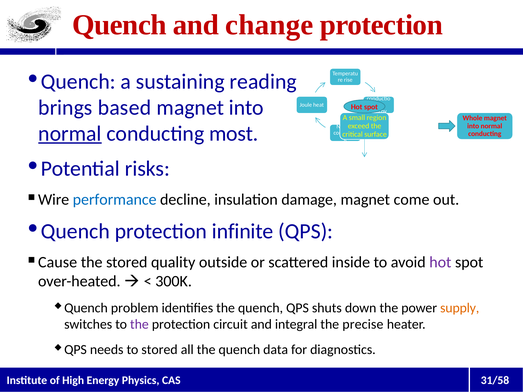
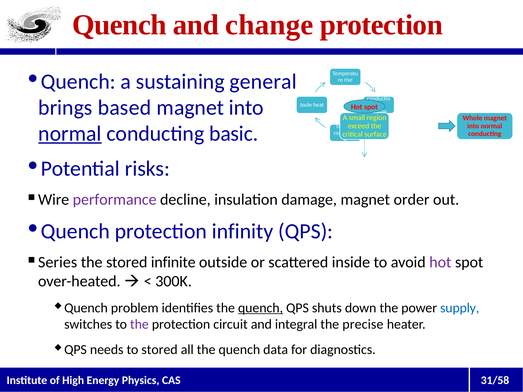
reading: reading -> general
most: most -> basic
performance colour: blue -> purple
come: come -> order
infinite: infinite -> infinity
Cause: Cause -> Series
quality: quality -> infinite
quench at (261, 308) underline: none -> present
supply colour: orange -> blue
